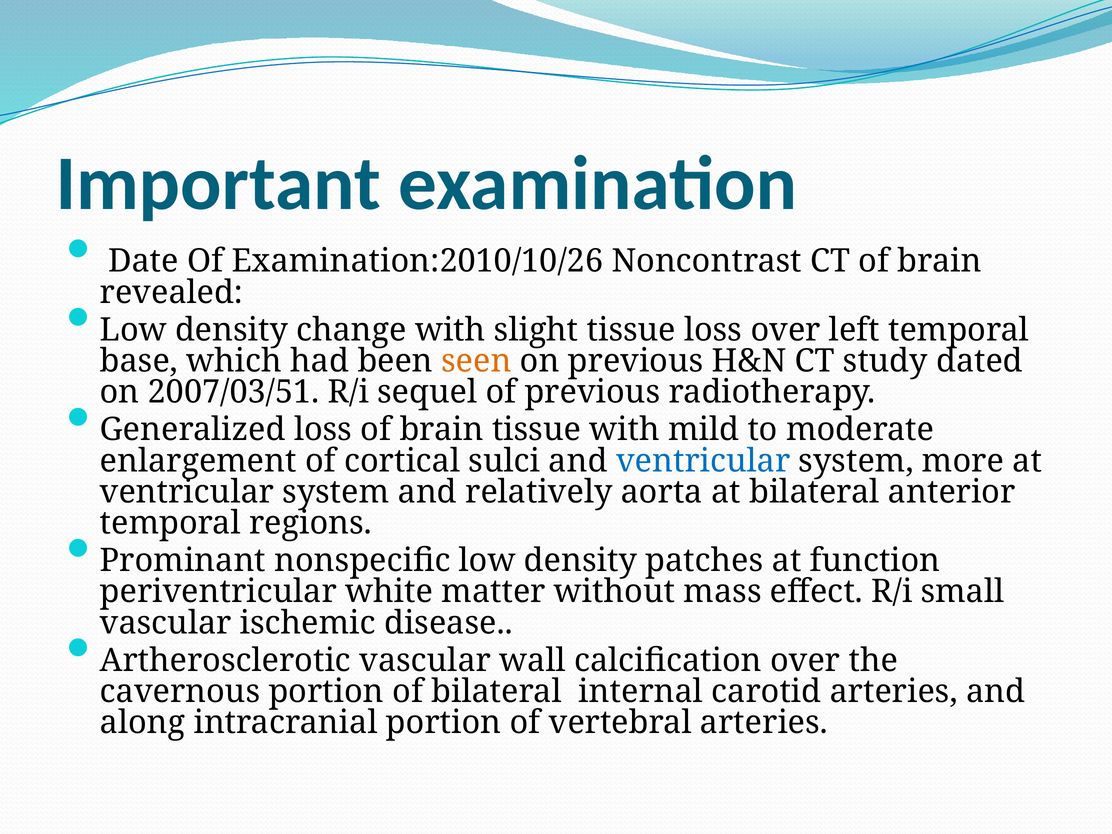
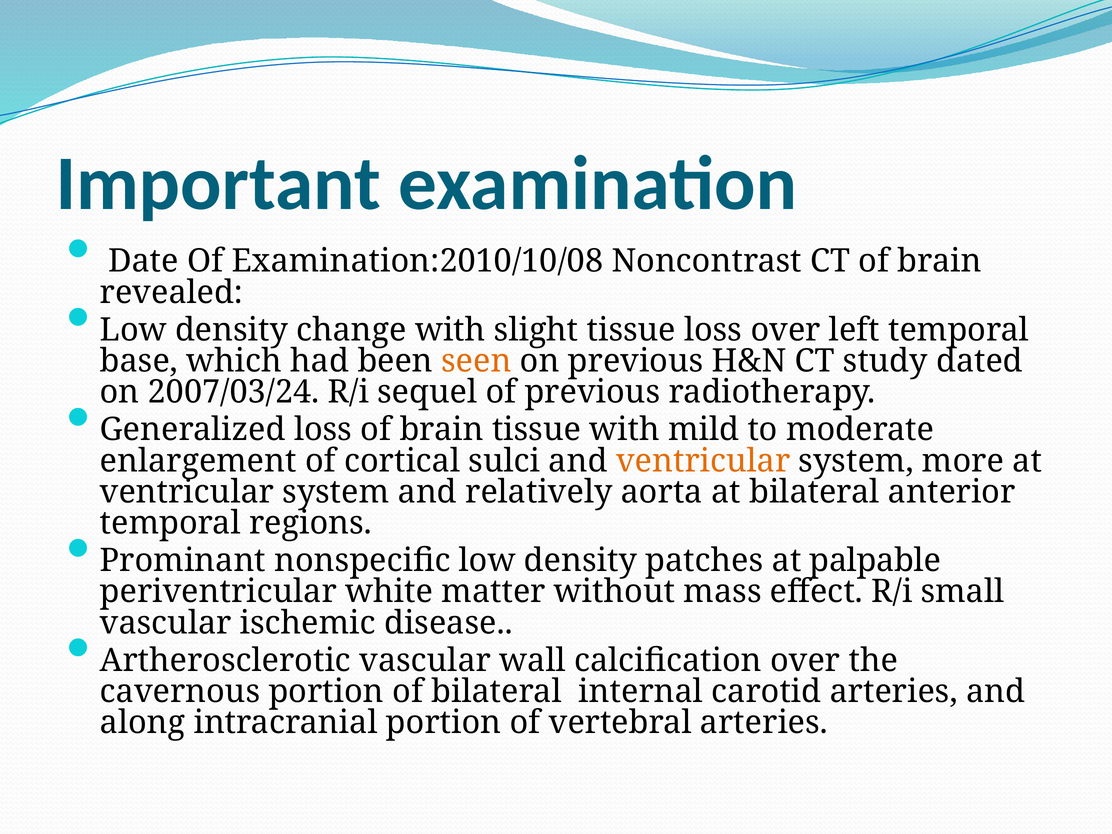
Examination:2010/10/26: Examination:2010/10/26 -> Examination:2010/10/08
2007/03/51: 2007/03/51 -> 2007/03/24
ventricular at (703, 461) colour: blue -> orange
function: function -> palpable
